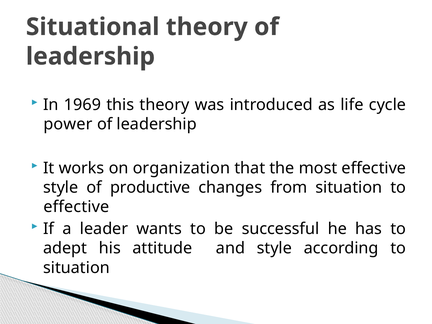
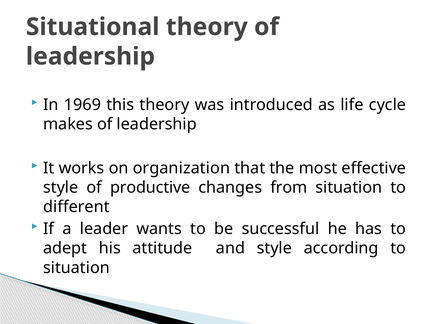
power: power -> makes
effective at (76, 207): effective -> different
